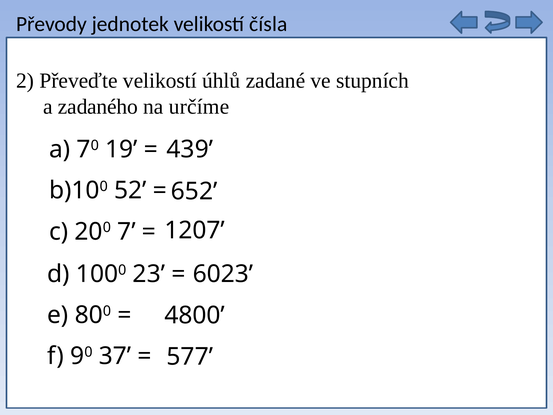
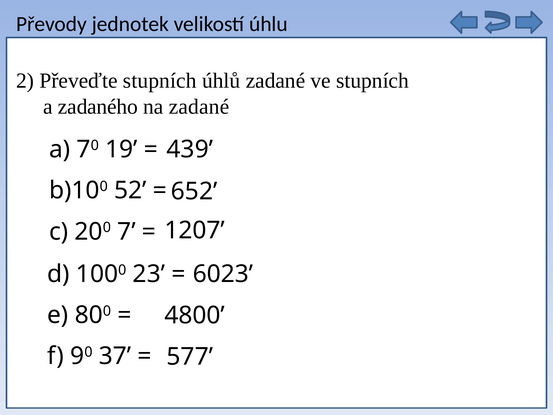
čísla: čísla -> úhlu
Převeďte velikostí: velikostí -> stupních
na určíme: určíme -> zadané
